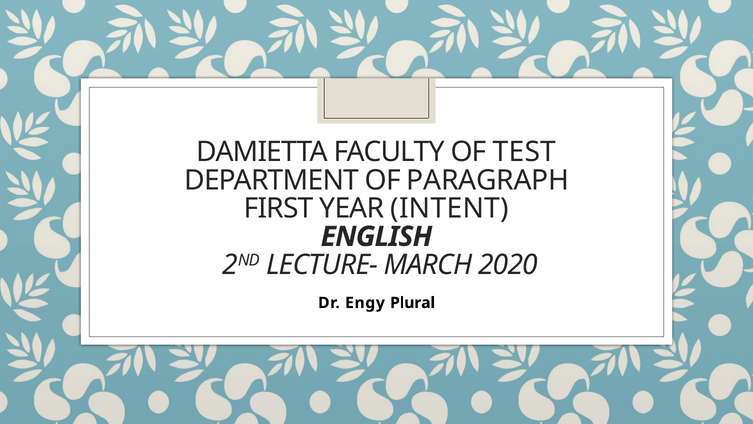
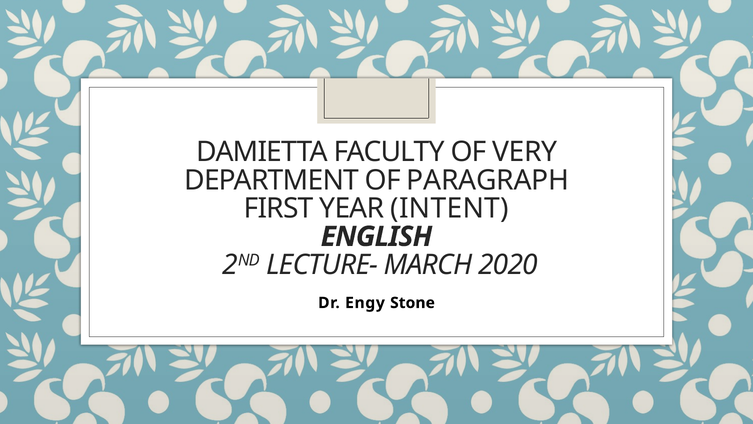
TEST: TEST -> VERY
Plural: Plural -> Stone
